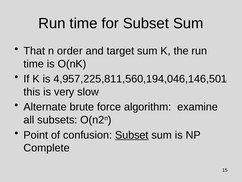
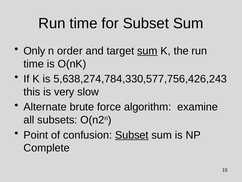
That: That -> Only
sum at (147, 51) underline: none -> present
4,957,225,811,560,194,046,146,501: 4,957,225,811,560,194,046,146,501 -> 5,638,274,784,330,577,756,426,243
